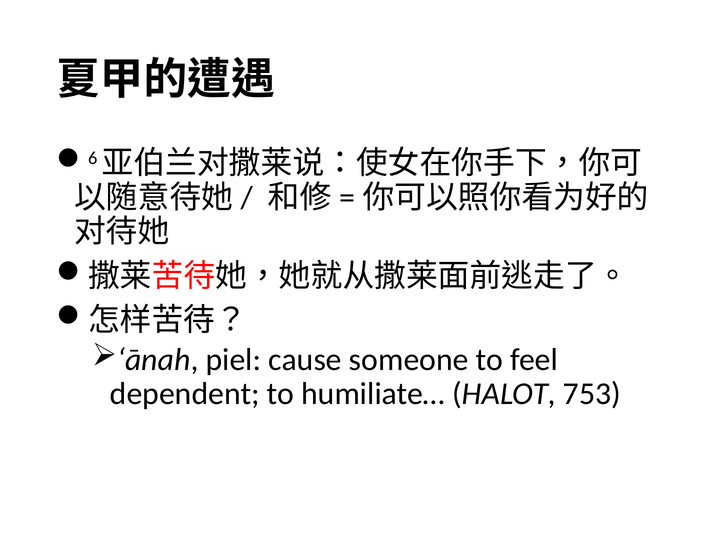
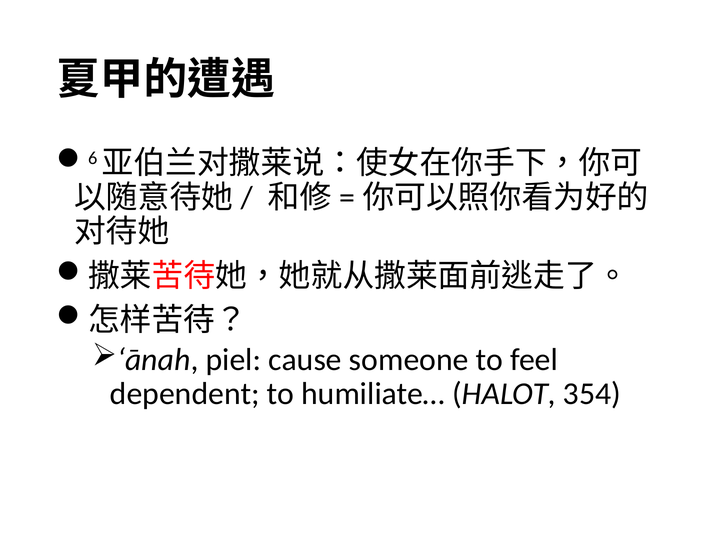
753: 753 -> 354
